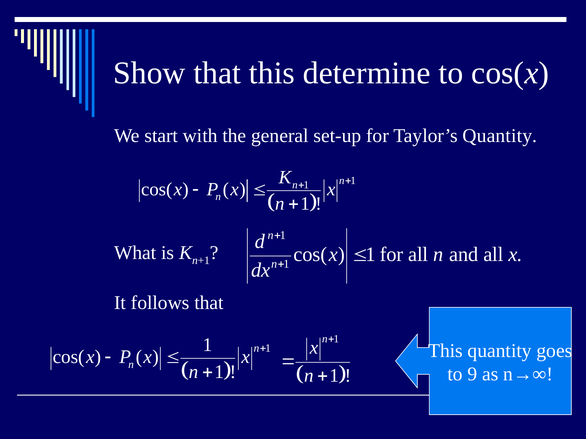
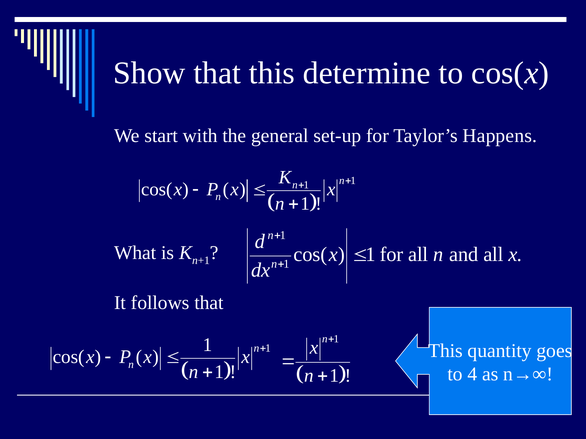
Taylor’s Quantity: Quantity -> Happens
9: 9 -> 4
